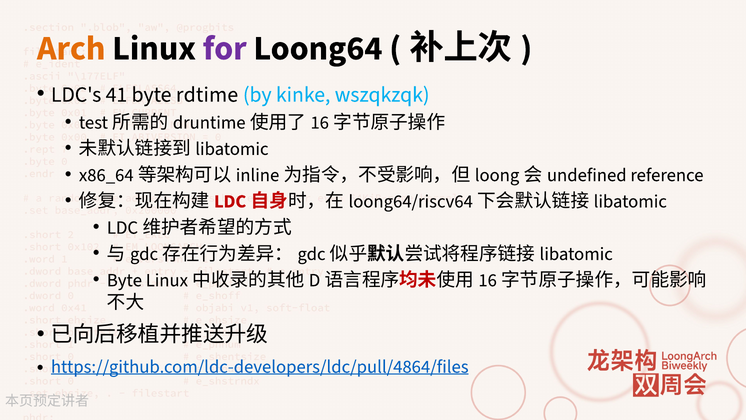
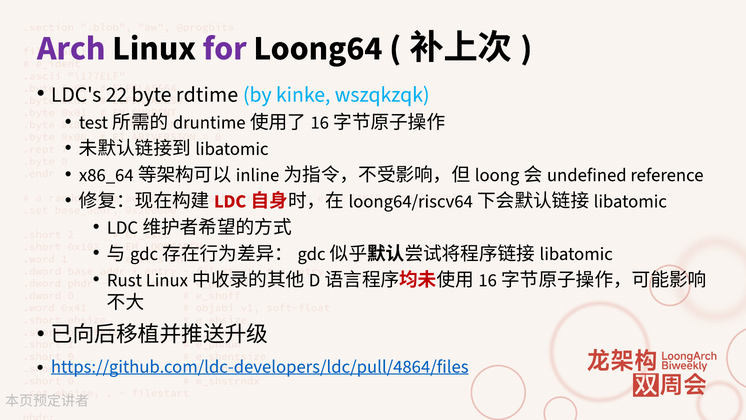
Arch colour: orange -> purple
41: 41 -> 22
Byte at (124, 280): Byte -> Rust
